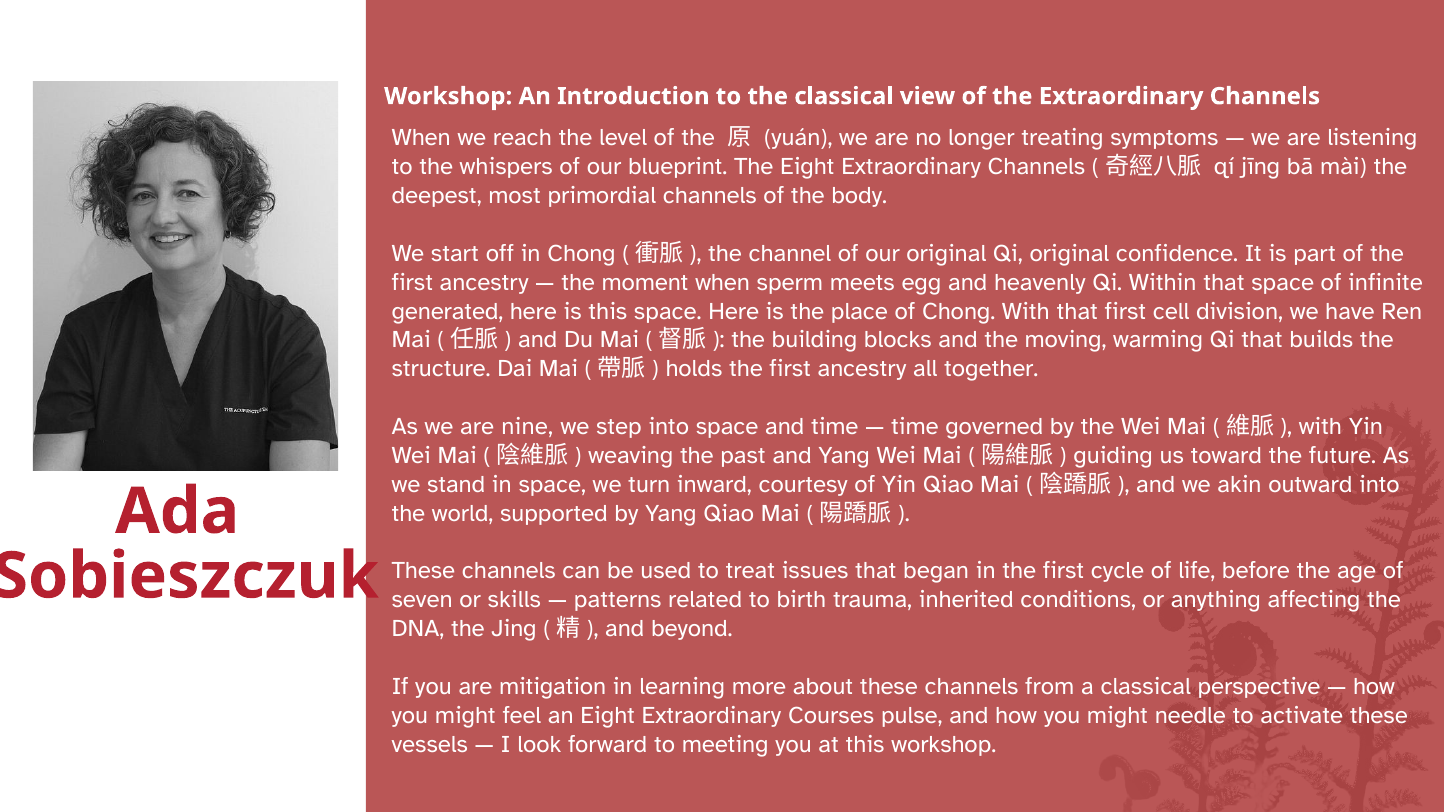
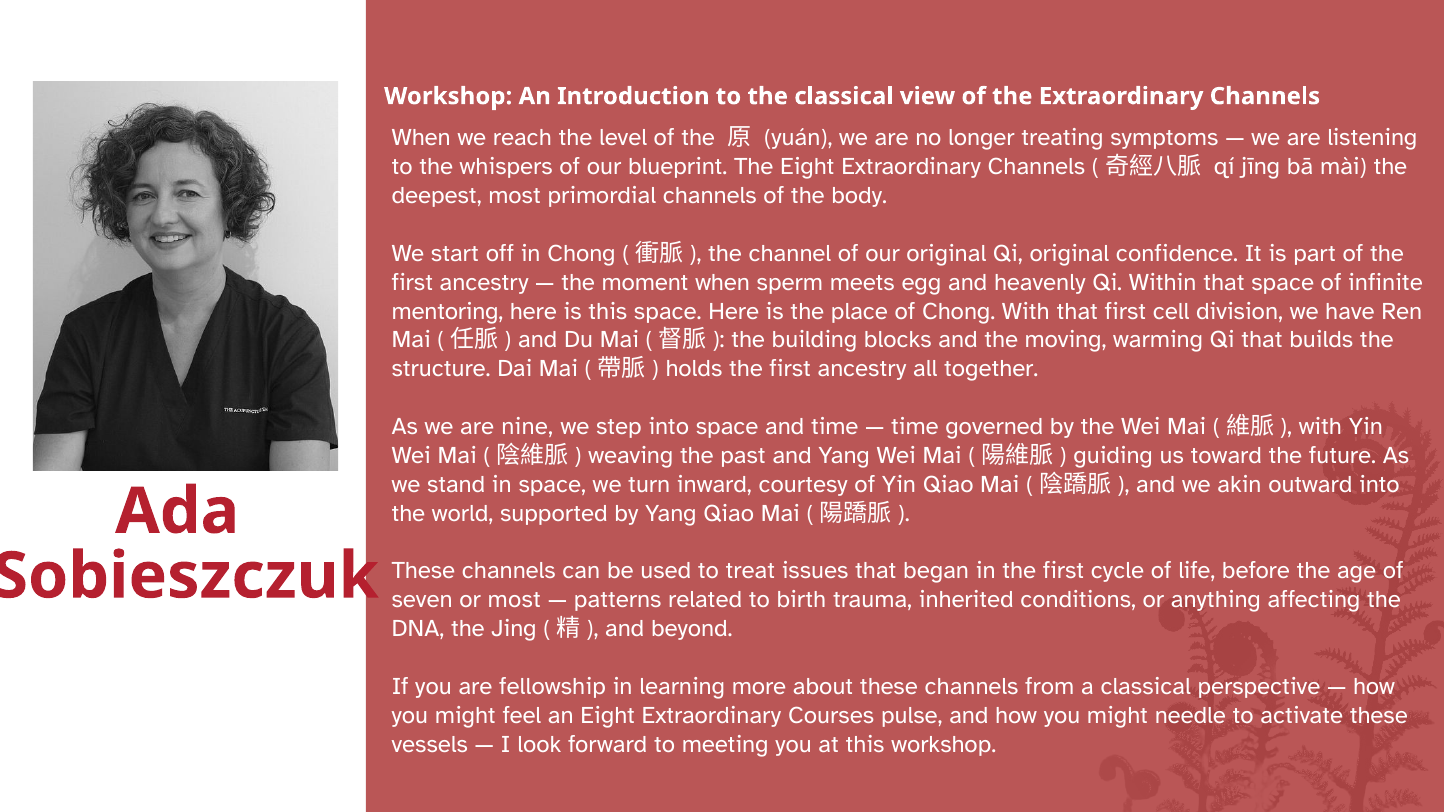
generated: generated -> mentoring
or skills: skills -> most
mitigation: mitigation -> fellowship
